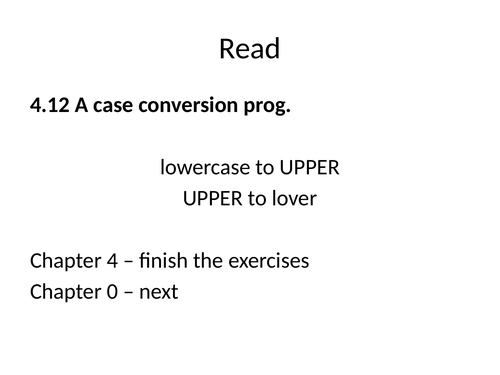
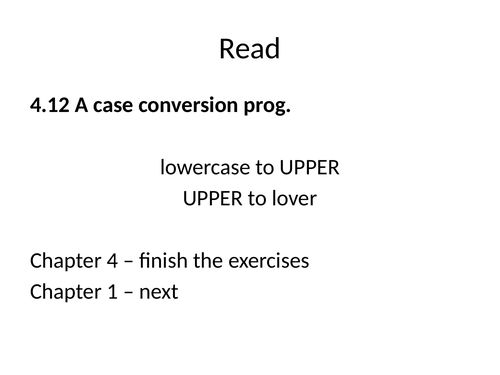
0: 0 -> 1
